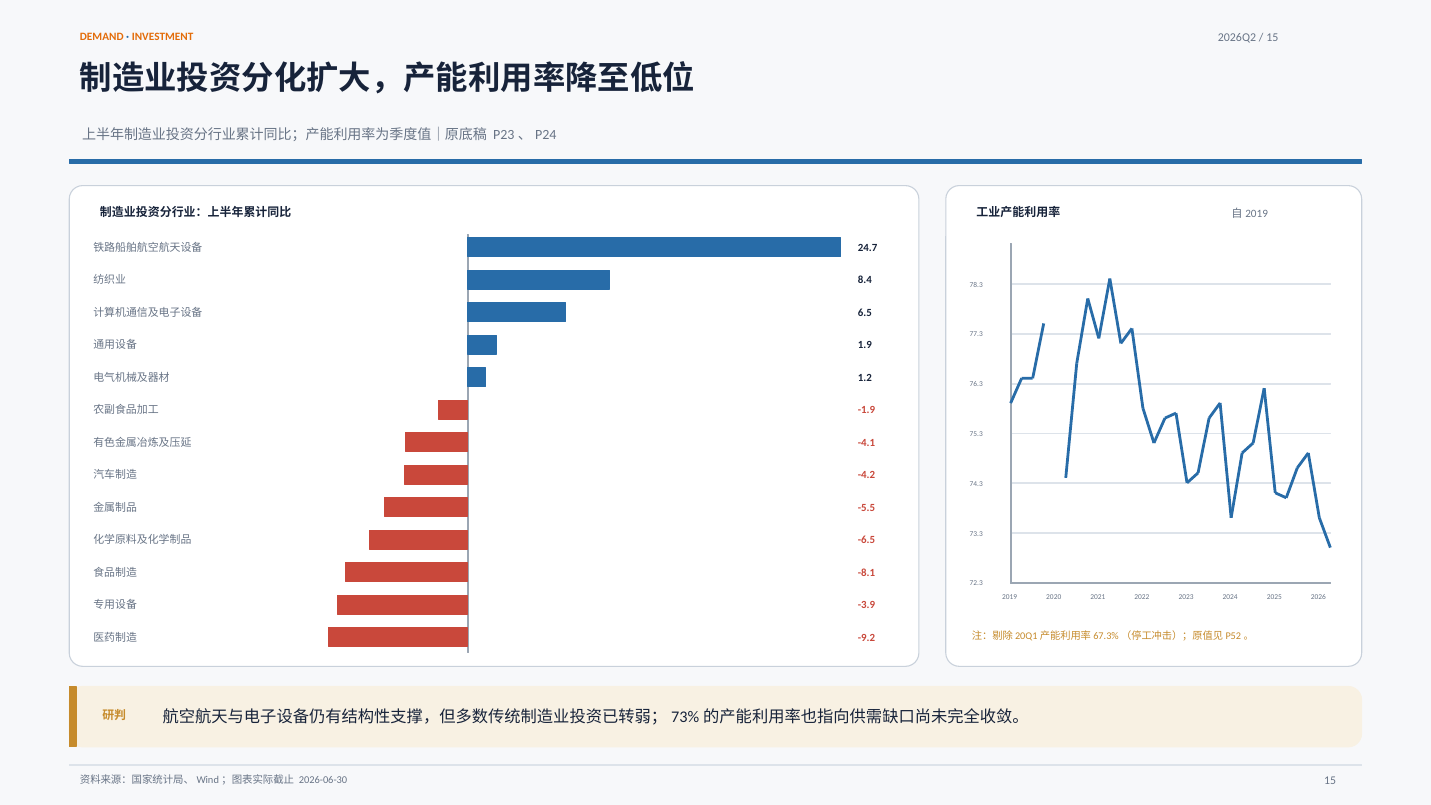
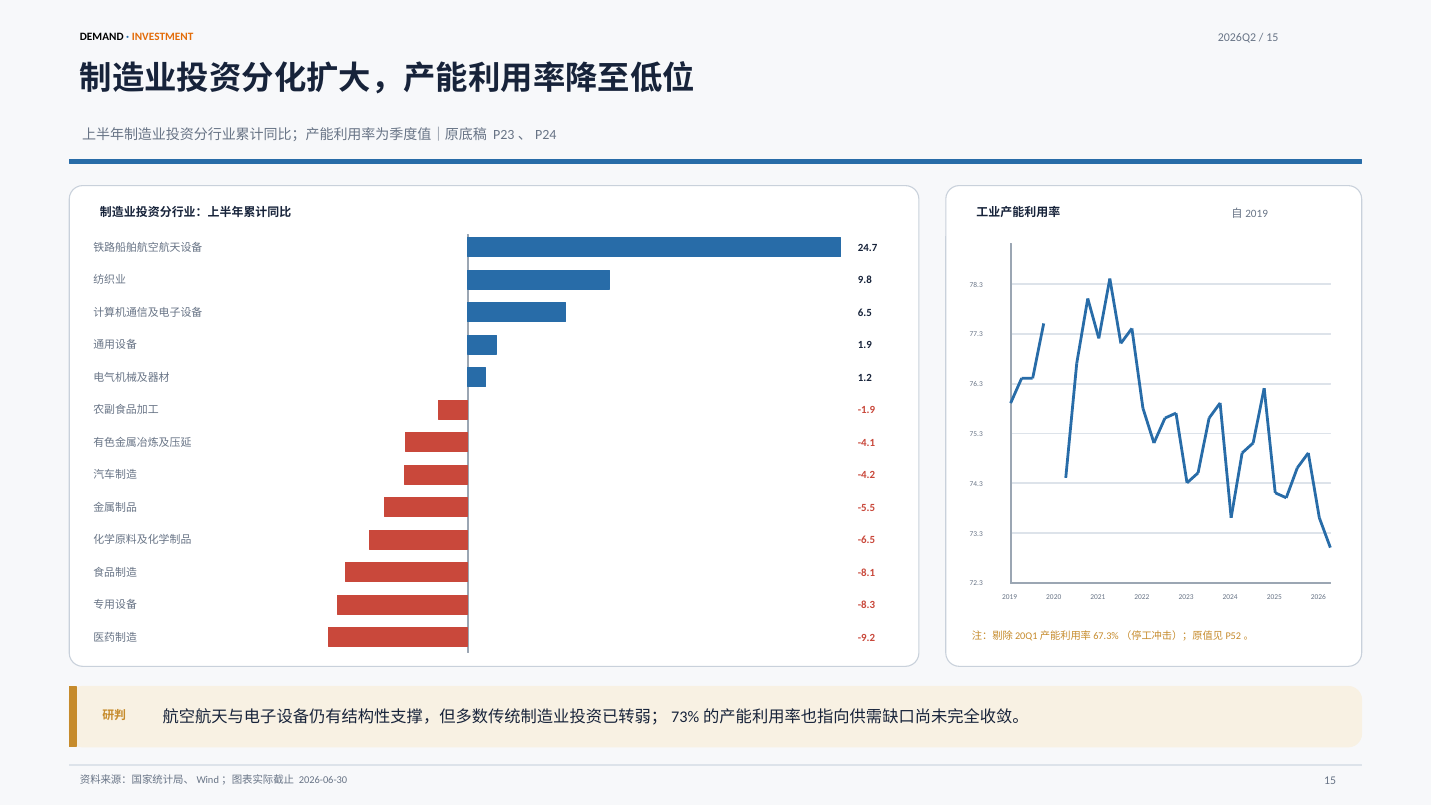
DEMAND colour: orange -> black
8.4: 8.4 -> 9.8
-3.9: -3.9 -> -8.3
